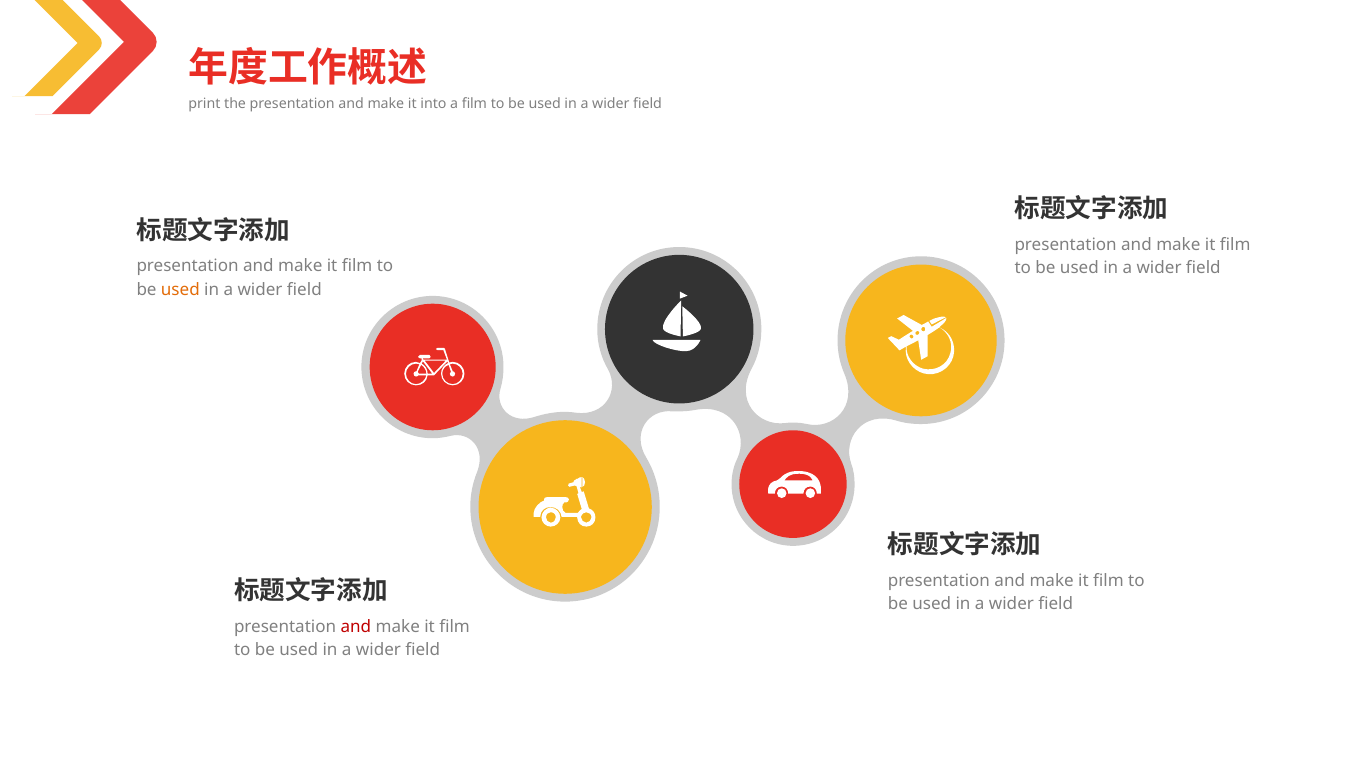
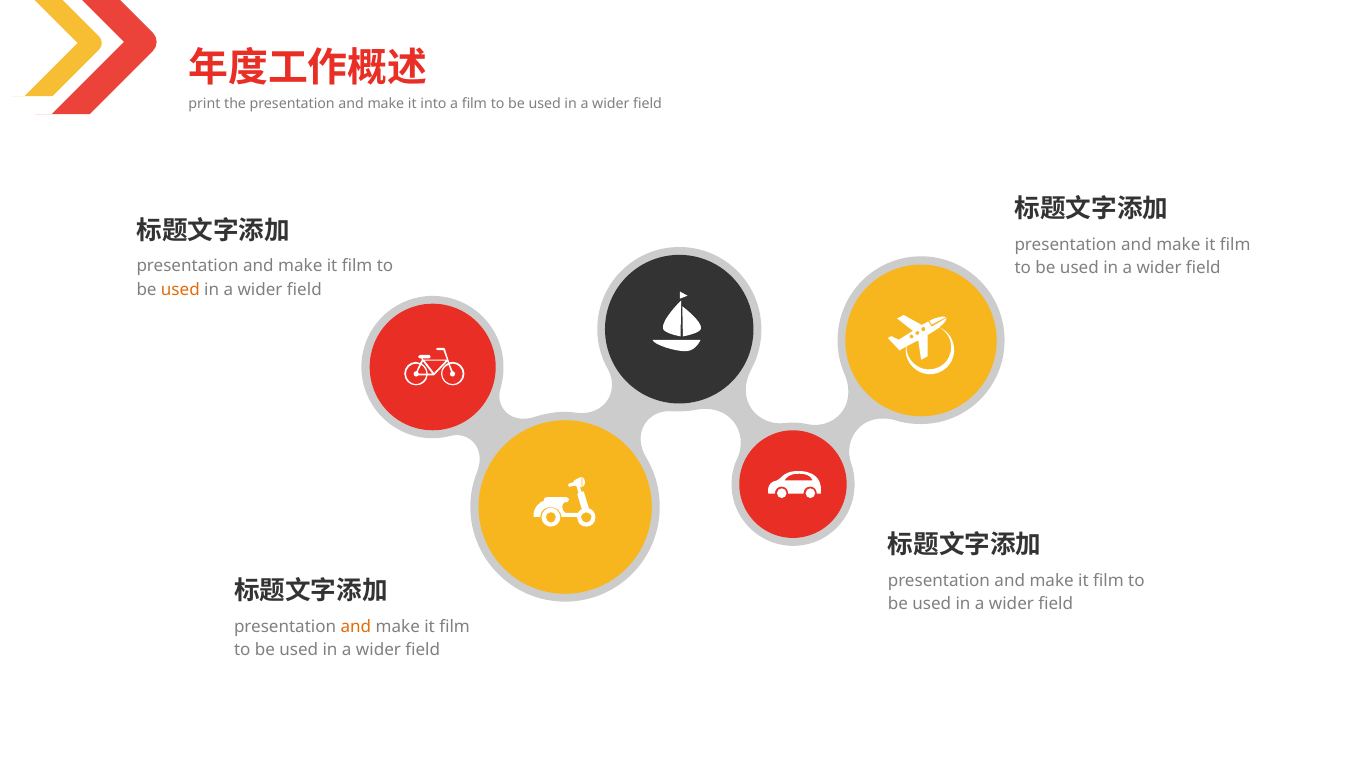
and at (356, 627) colour: red -> orange
